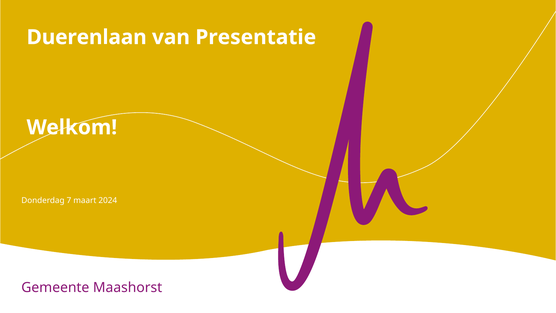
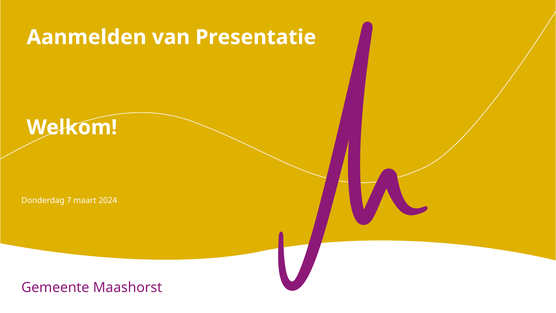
Duerenlaan: Duerenlaan -> Aanmelden
